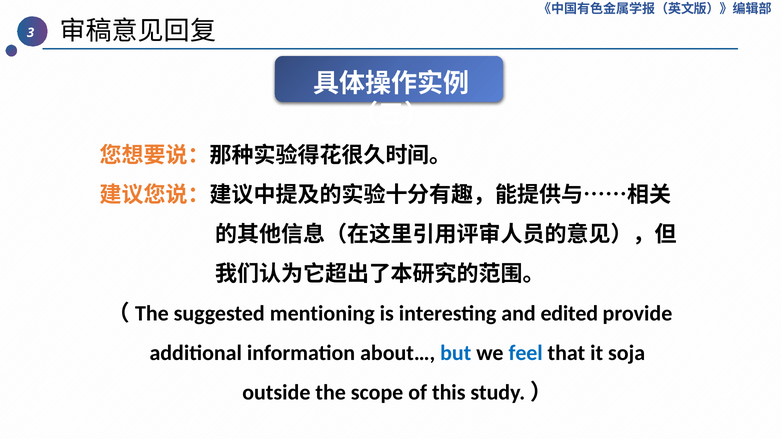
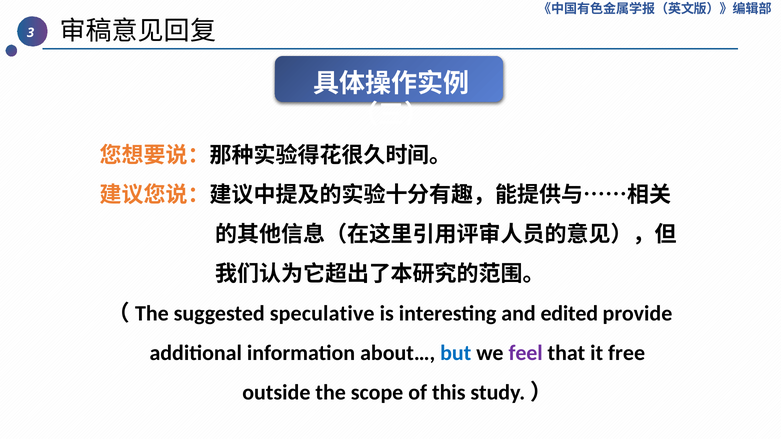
mentioning: mentioning -> speculative
feel colour: blue -> purple
soja: soja -> free
